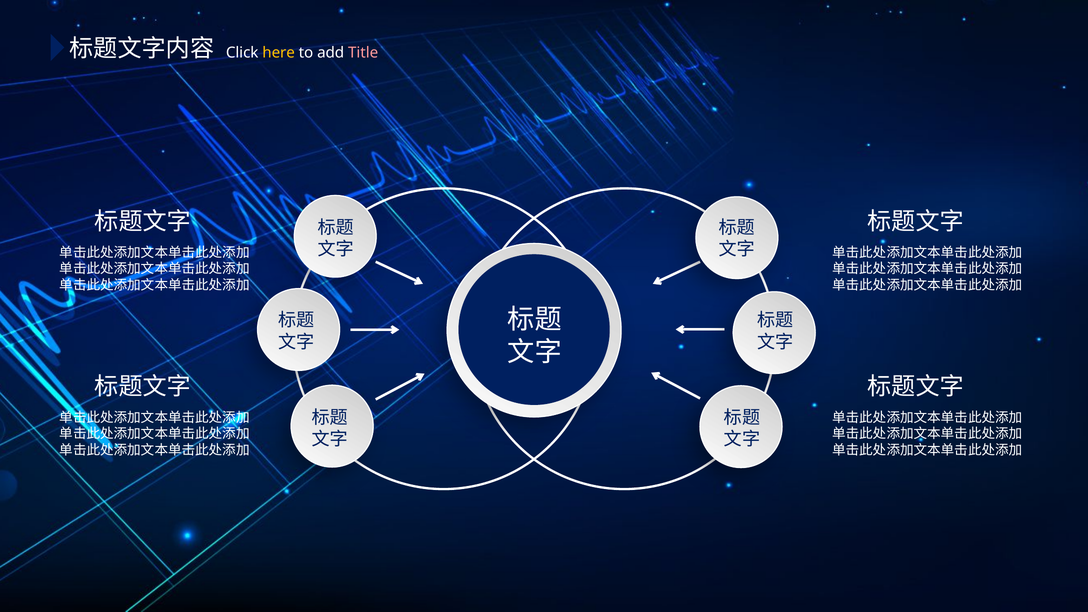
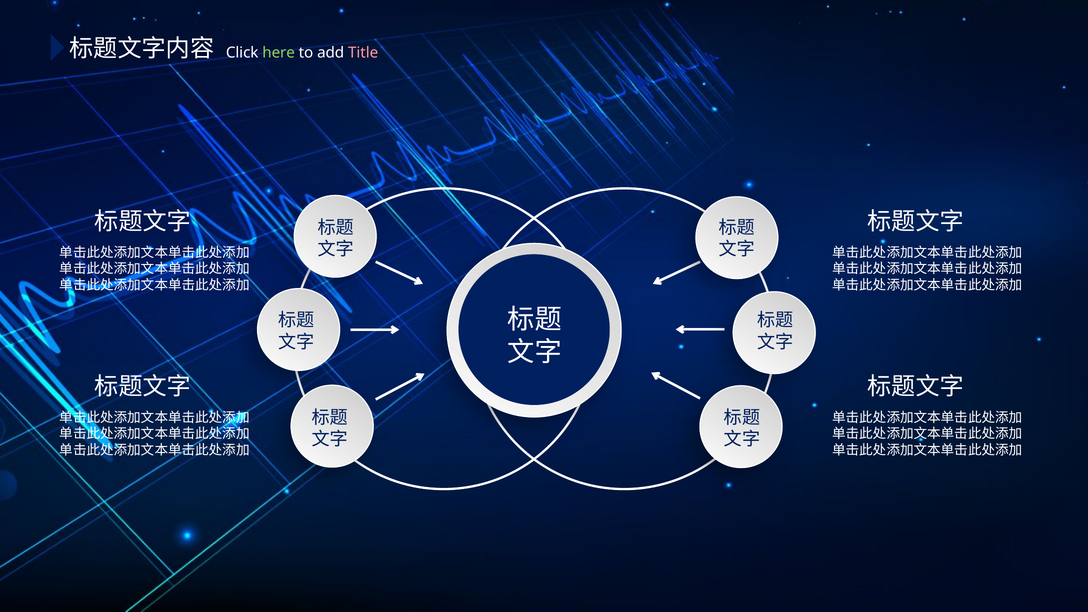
here colour: yellow -> light green
